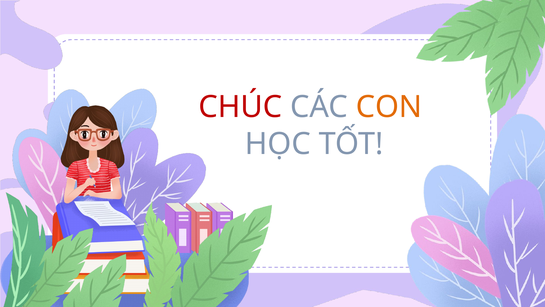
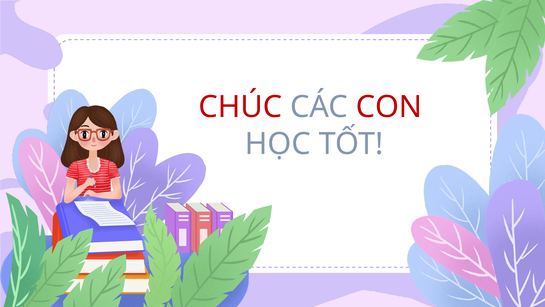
CON colour: orange -> red
